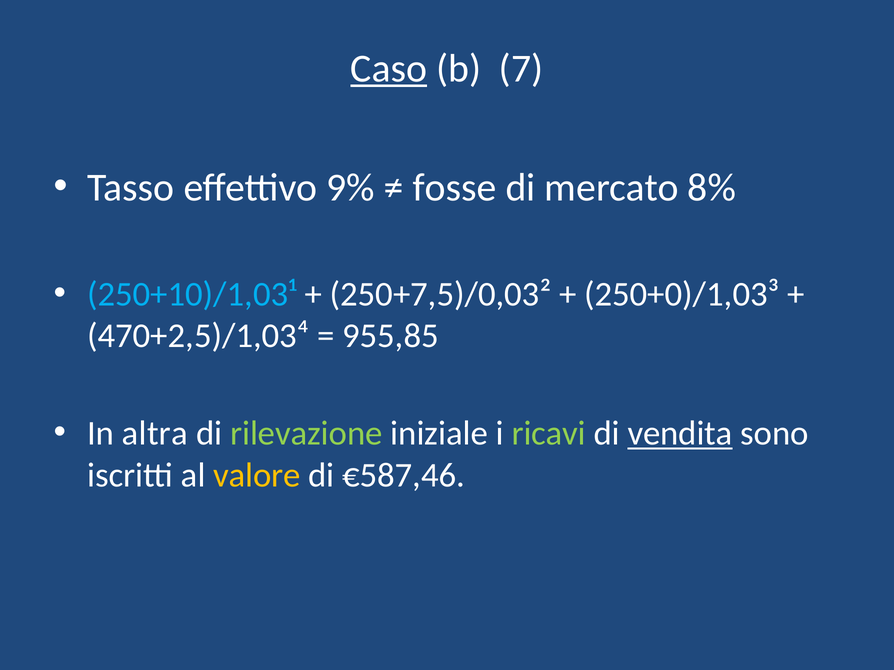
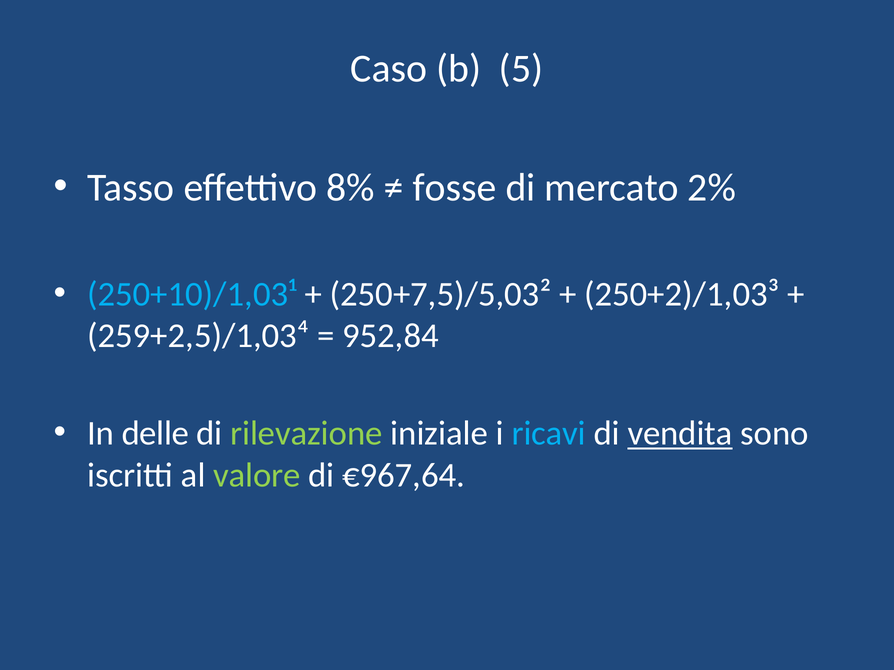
Caso underline: present -> none
7: 7 -> 5
9%: 9% -> 8%
8%: 8% -> 2%
250+7,5)/0,03²: 250+7,5)/0,03² -> 250+7,5)/5,03²
250+0)/1,03³: 250+0)/1,03³ -> 250+2)/1,03³
470+2,5)/1,03⁴: 470+2,5)/1,03⁴ -> 259+2,5)/1,03⁴
955,85: 955,85 -> 952,84
altra: altra -> delle
ricavi colour: light green -> light blue
valore colour: yellow -> light green
€587,46: €587,46 -> €967,64
